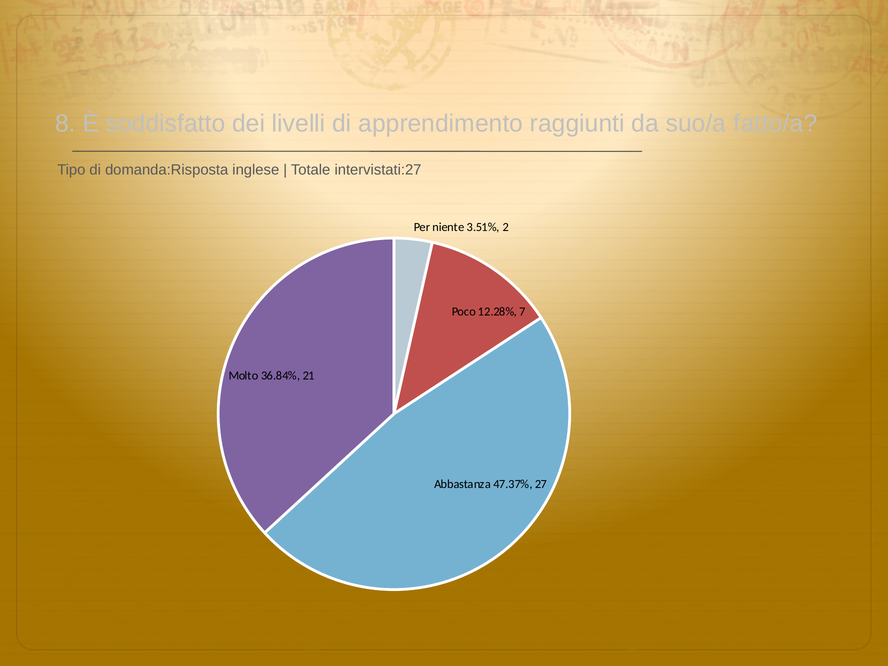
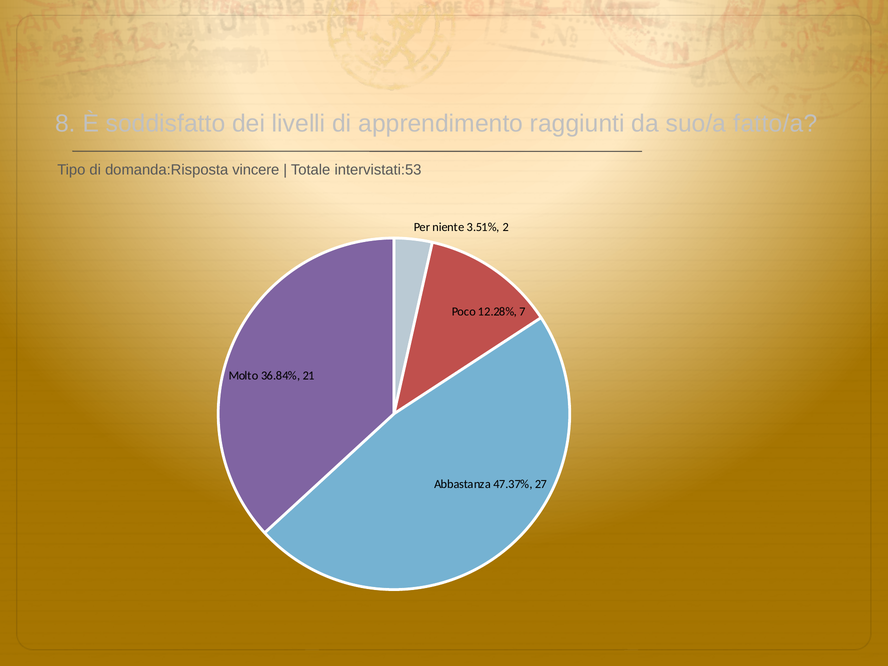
inglese: inglese -> vincere
intervistati:27: intervistati:27 -> intervistati:53
